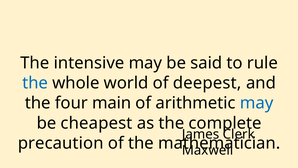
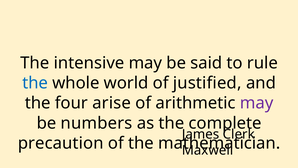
deepest: deepest -> justified
main: main -> arise
may at (257, 103) colour: blue -> purple
cheapest: cheapest -> numbers
